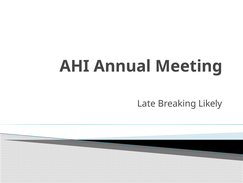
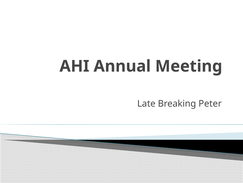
Likely: Likely -> Peter
